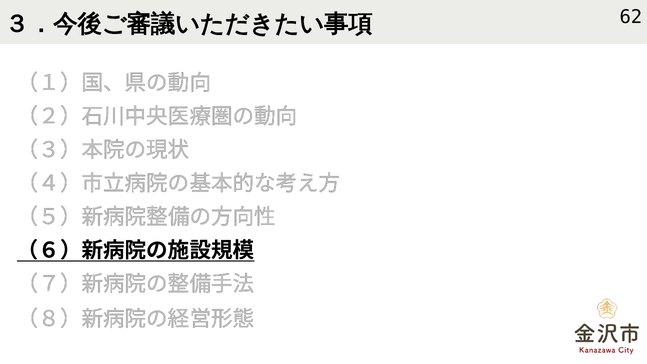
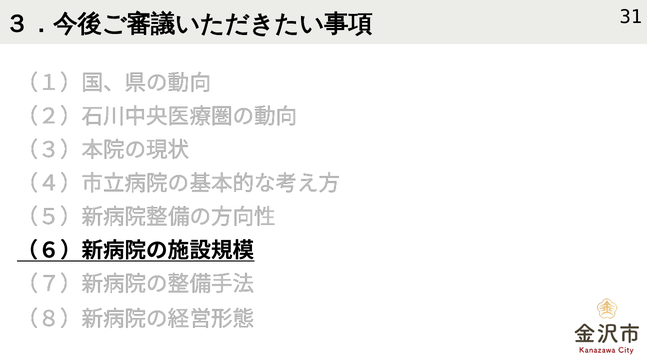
62: 62 -> 31
